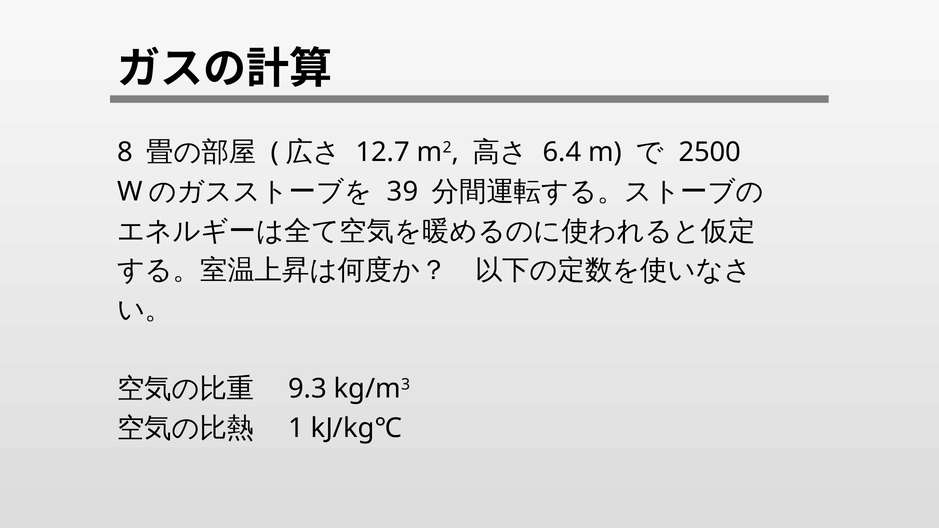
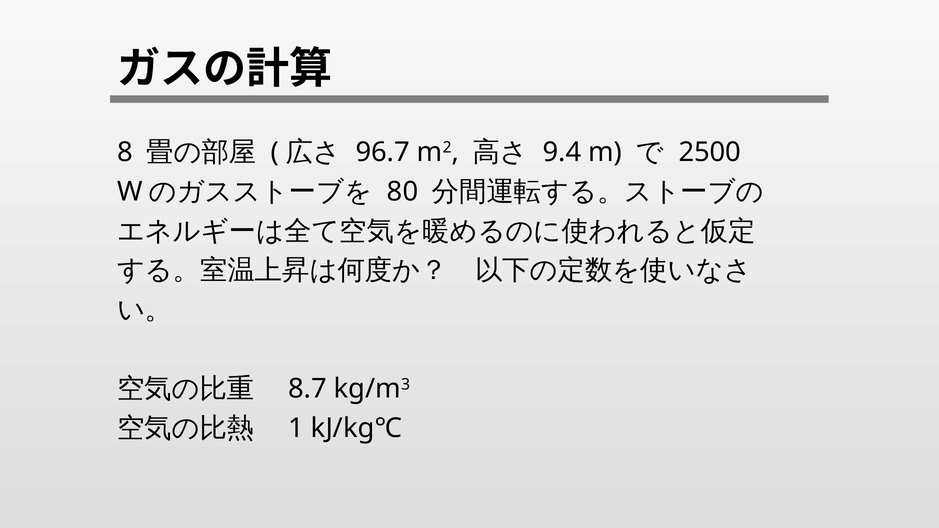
12.7: 12.7 -> 96.7
6.4: 6.4 -> 9.4
39: 39 -> 80
9.3: 9.3 -> 8.7
